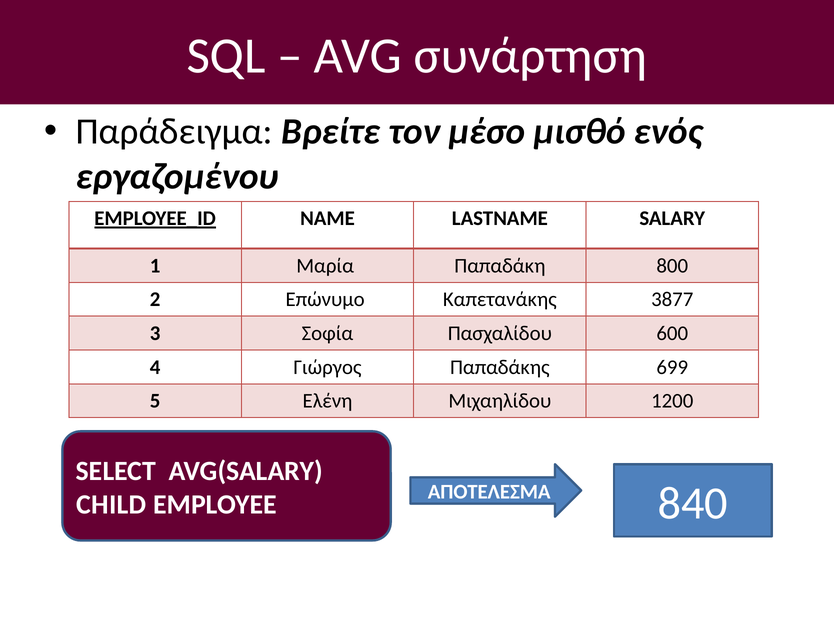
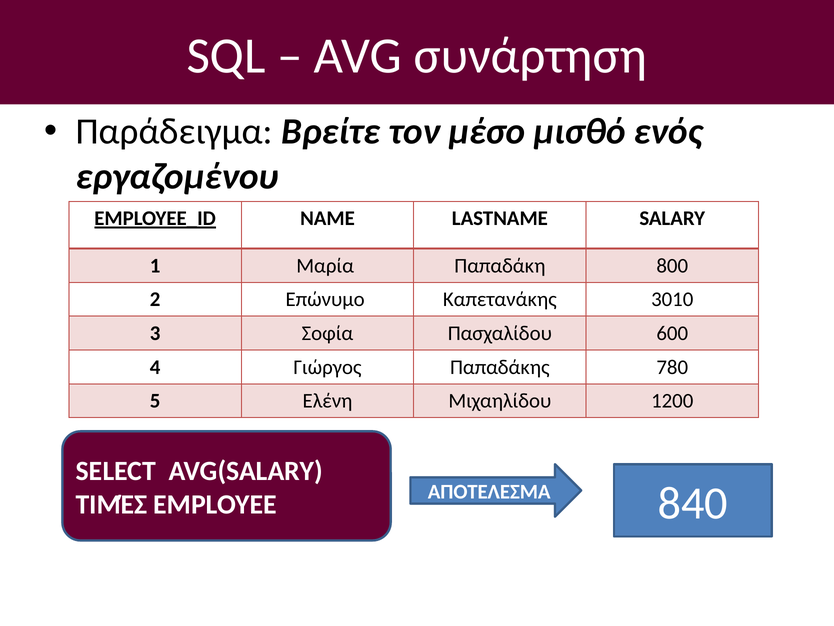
3877: 3877 -> 3010
699: 699 -> 780
CHILD: CHILD -> ΤΙΜΈΣ
